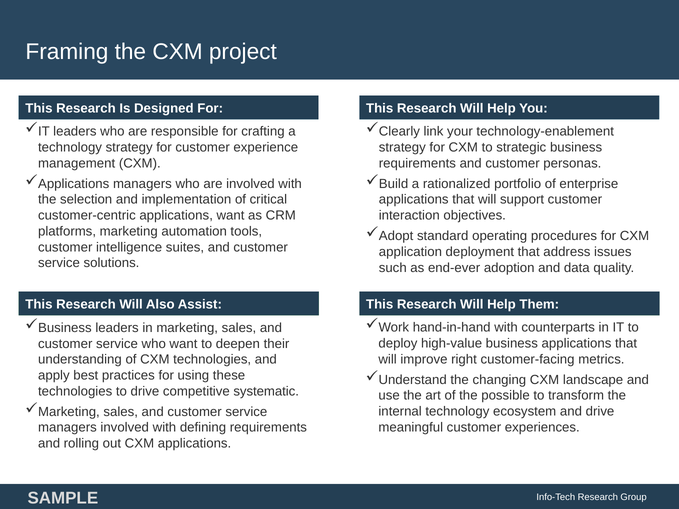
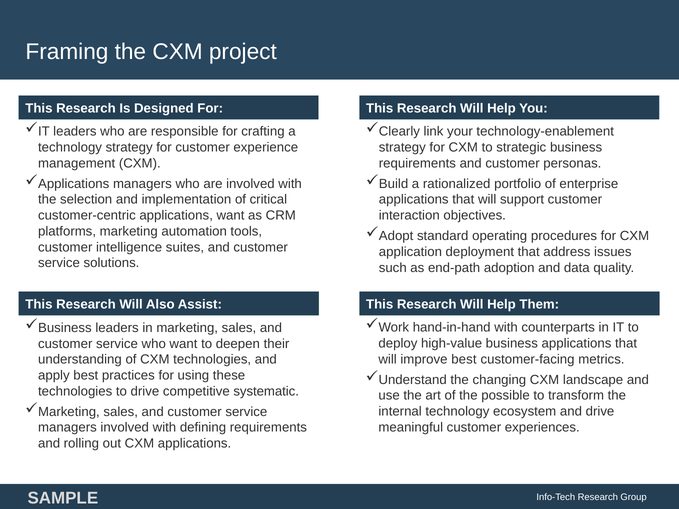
end-ever: end-ever -> end-path
improve right: right -> best
